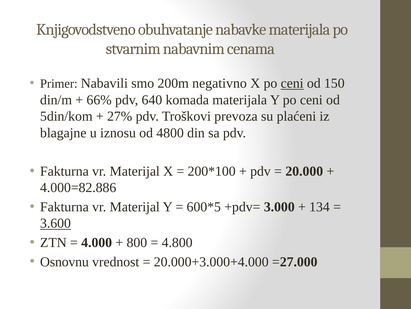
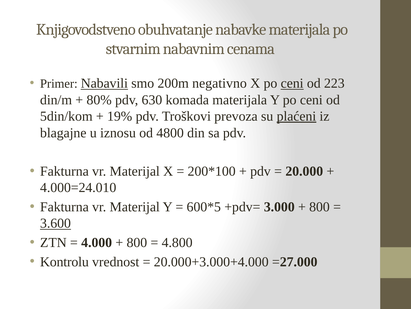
Nabavili underline: none -> present
150: 150 -> 223
66%: 66% -> 80%
640: 640 -> 630
27%: 27% -> 19%
plaćeni underline: none -> present
4.000=82.886: 4.000=82.886 -> 4.000=24.010
134 at (319, 206): 134 -> 800
Osnovnu: Osnovnu -> Kontrolu
